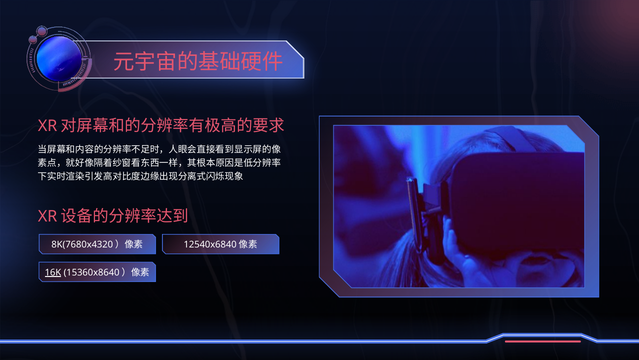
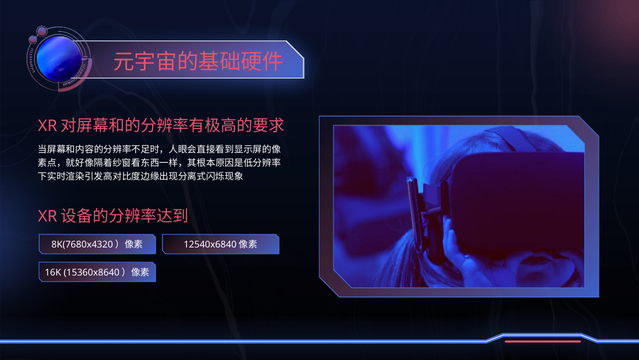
16K underline: present -> none
